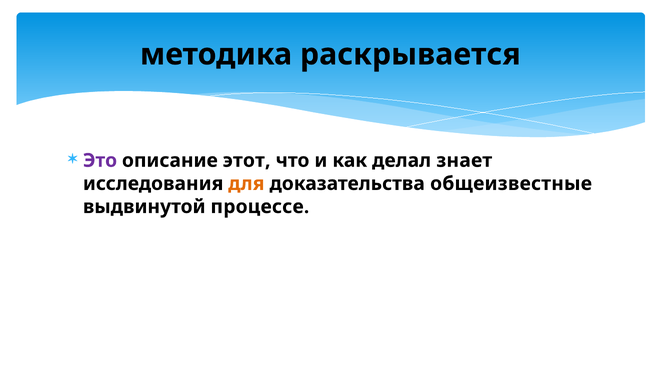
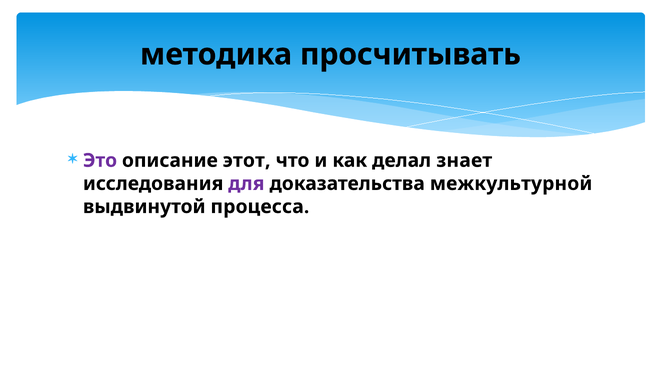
раскрывается: раскрывается -> просчитывать
для colour: orange -> purple
общеизвестные: общеизвестные -> межкультурной
процессе: процессе -> процесса
